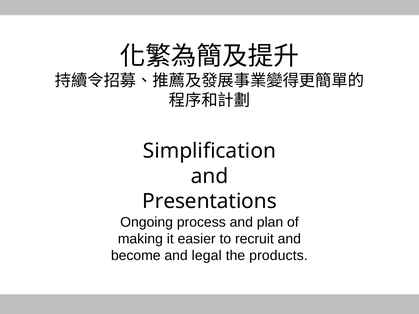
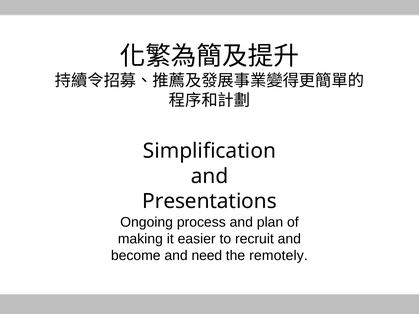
legal: legal -> need
products: products -> remotely
